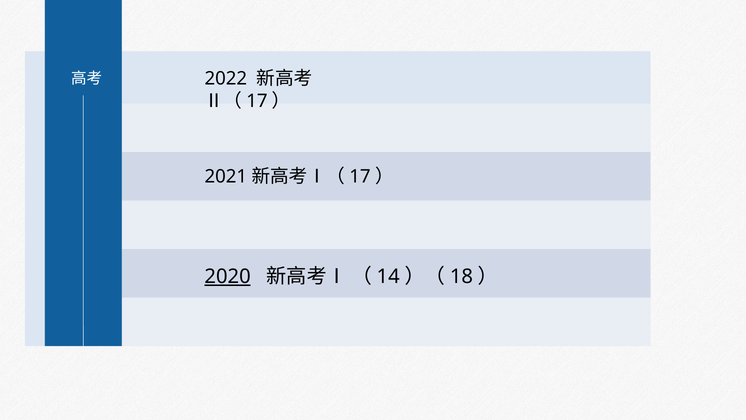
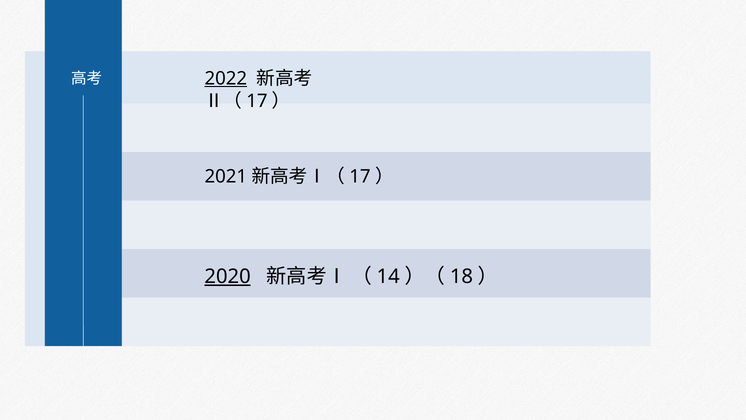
2022 underline: none -> present
